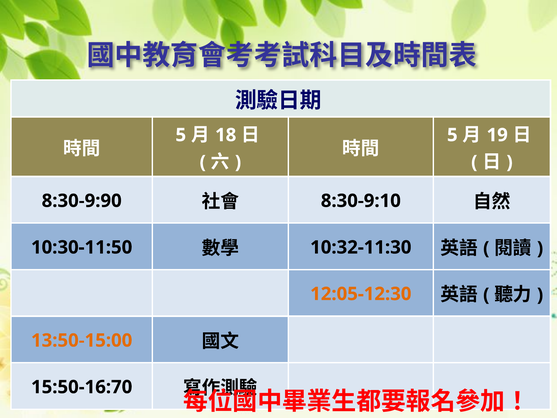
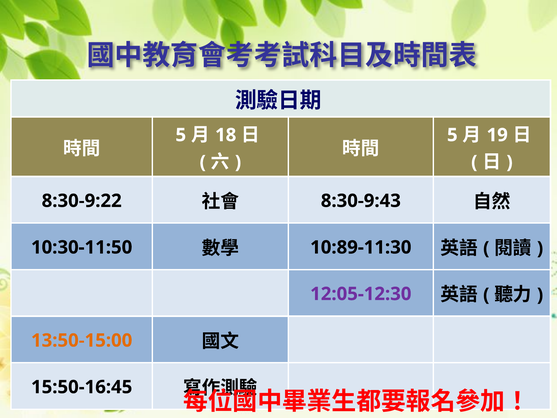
8:30-9:90: 8:30-9:90 -> 8:30-9:22
8:30-9:10: 8:30-9:10 -> 8:30-9:43
10:32-11:30: 10:32-11:30 -> 10:89-11:30
12:05-12:30 colour: orange -> purple
15:50-16:70: 15:50-16:70 -> 15:50-16:45
